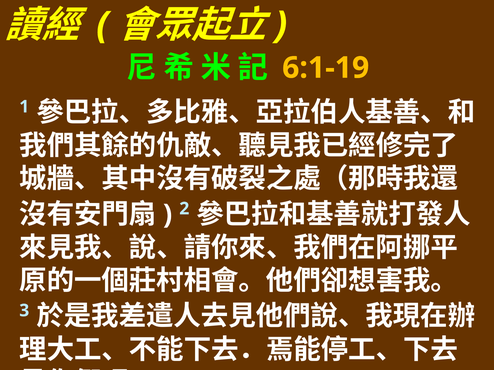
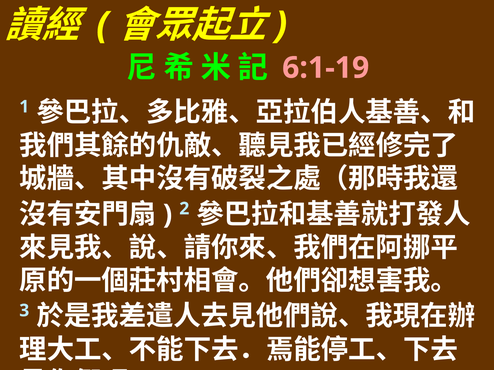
6:1-19 colour: yellow -> pink
